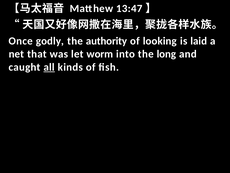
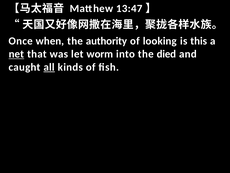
godly: godly -> when
laid: laid -> this
net underline: none -> present
long: long -> died
